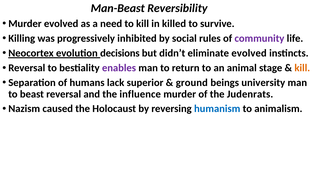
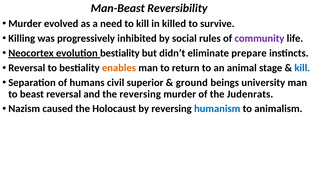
decisions at (120, 53): decisions -> bestiality
eliminate evolved: evolved -> prepare
enables colour: purple -> orange
kill at (302, 68) colour: orange -> blue
lack: lack -> civil
the influence: influence -> reversing
